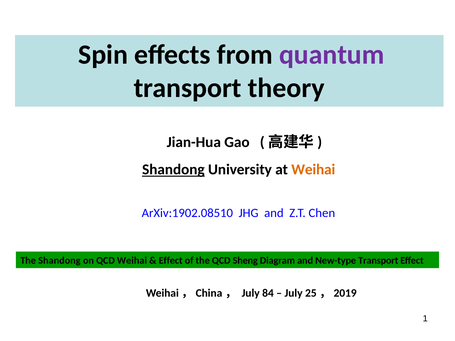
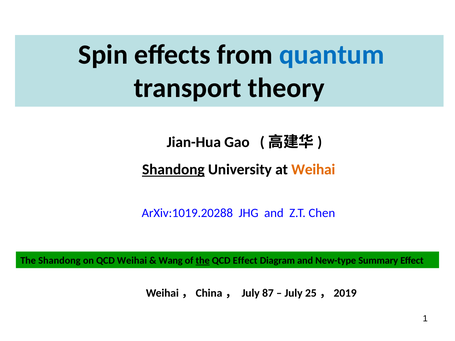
quantum colour: purple -> blue
ArXiv:1902.08510: ArXiv:1902.08510 -> ArXiv:1019.20288
Effect at (171, 261): Effect -> Wang
the at (203, 261) underline: none -> present
QCD Sheng: Sheng -> Effect
New-type Transport: Transport -> Summary
84: 84 -> 87
